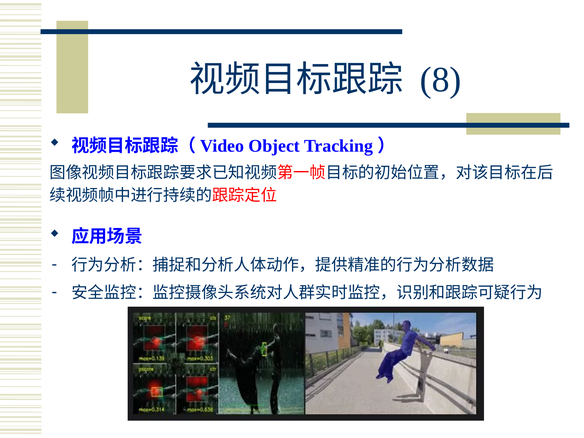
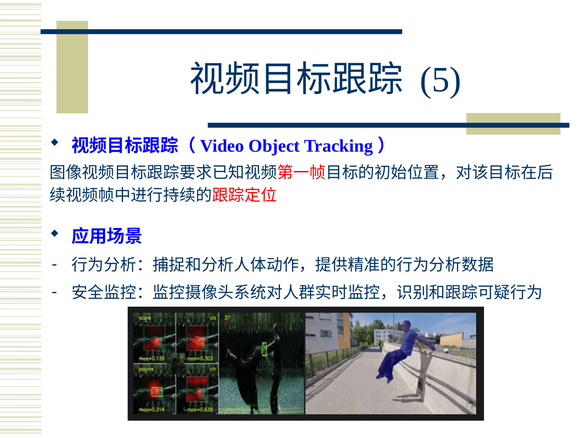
8: 8 -> 5
